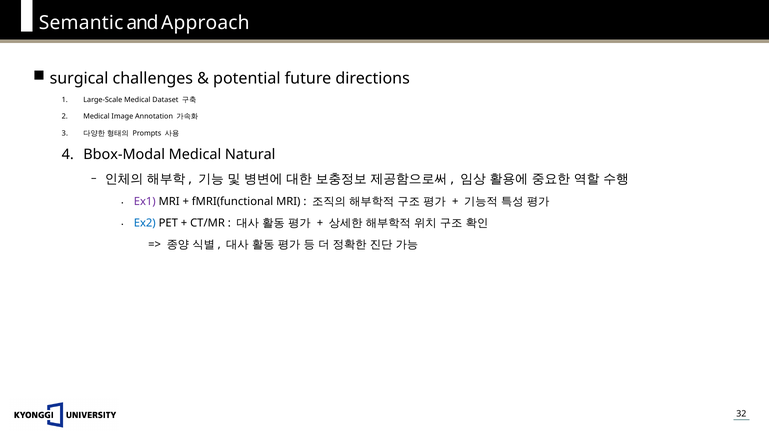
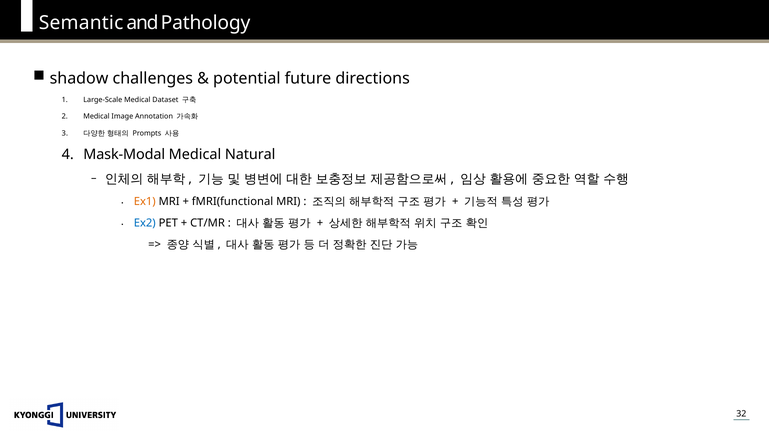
Approach: Approach -> Pathology
surgical: surgical -> shadow
Bbox-Modal: Bbox-Modal -> Mask-Modal
Ex1 colour: purple -> orange
